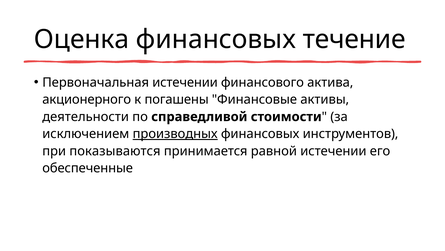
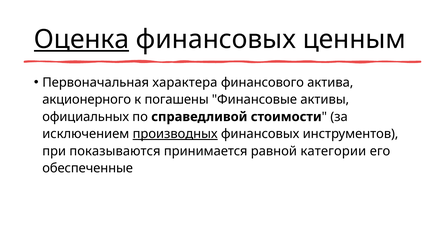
Оценка underline: none -> present
течение: течение -> ценным
Первоначальная истечении: истечении -> характера
деятельности: деятельности -> официальных
равной истечении: истечении -> категории
